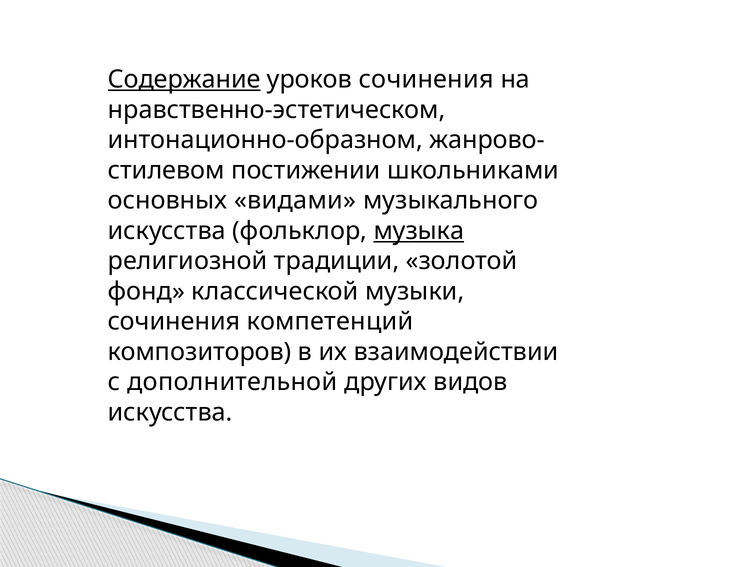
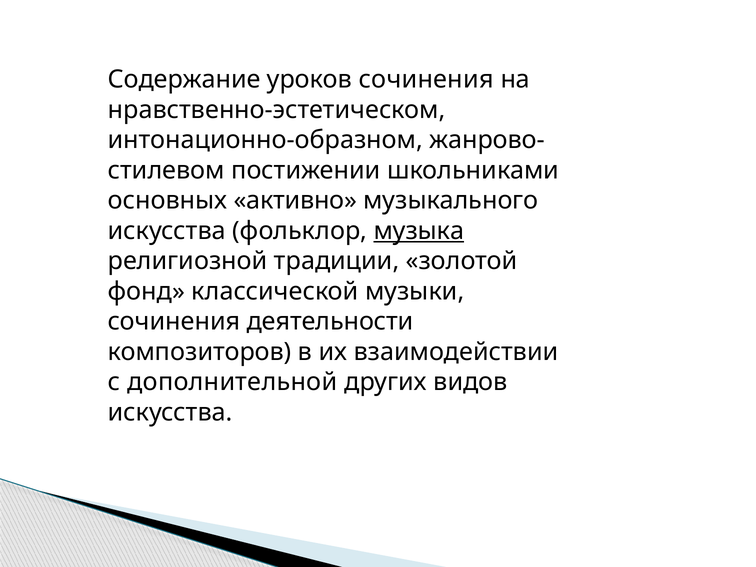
Содержание underline: present -> none
видами: видами -> активно
компетенций: компетенций -> деятельности
